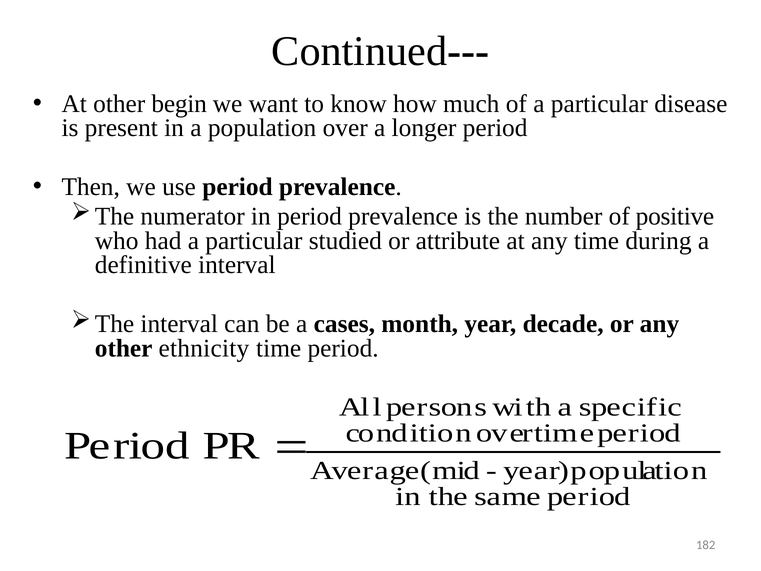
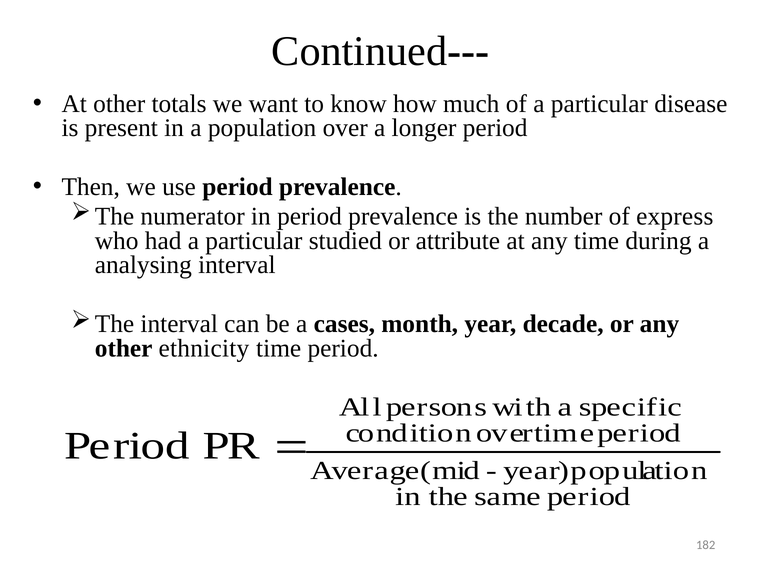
begin: begin -> totals
positive: positive -> express
definitive: definitive -> analysing
